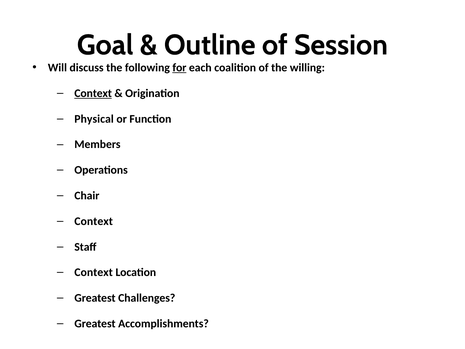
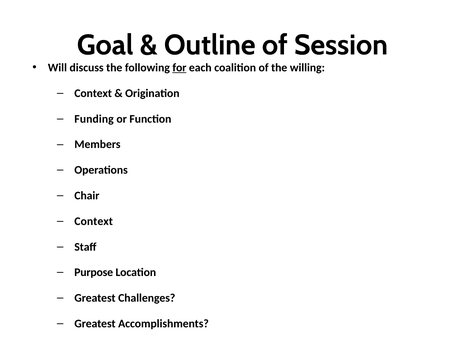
Context at (93, 93) underline: present -> none
Physical: Physical -> Funding
Context at (94, 272): Context -> Purpose
